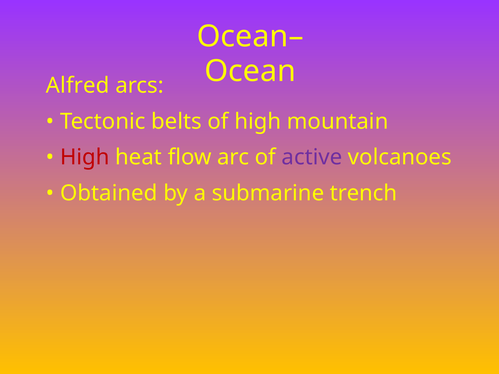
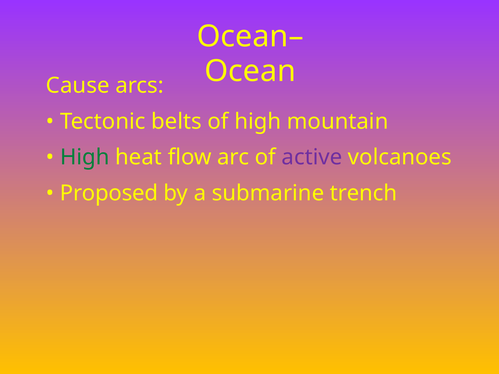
Alfred: Alfred -> Cause
High at (85, 157) colour: red -> green
Obtained: Obtained -> Proposed
